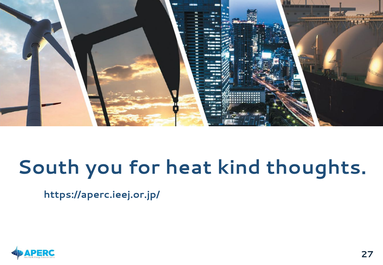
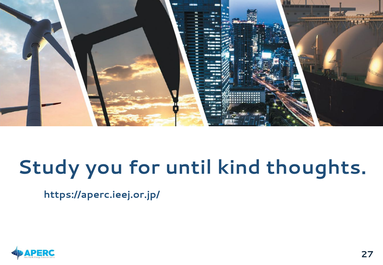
South: South -> Study
heat: heat -> until
